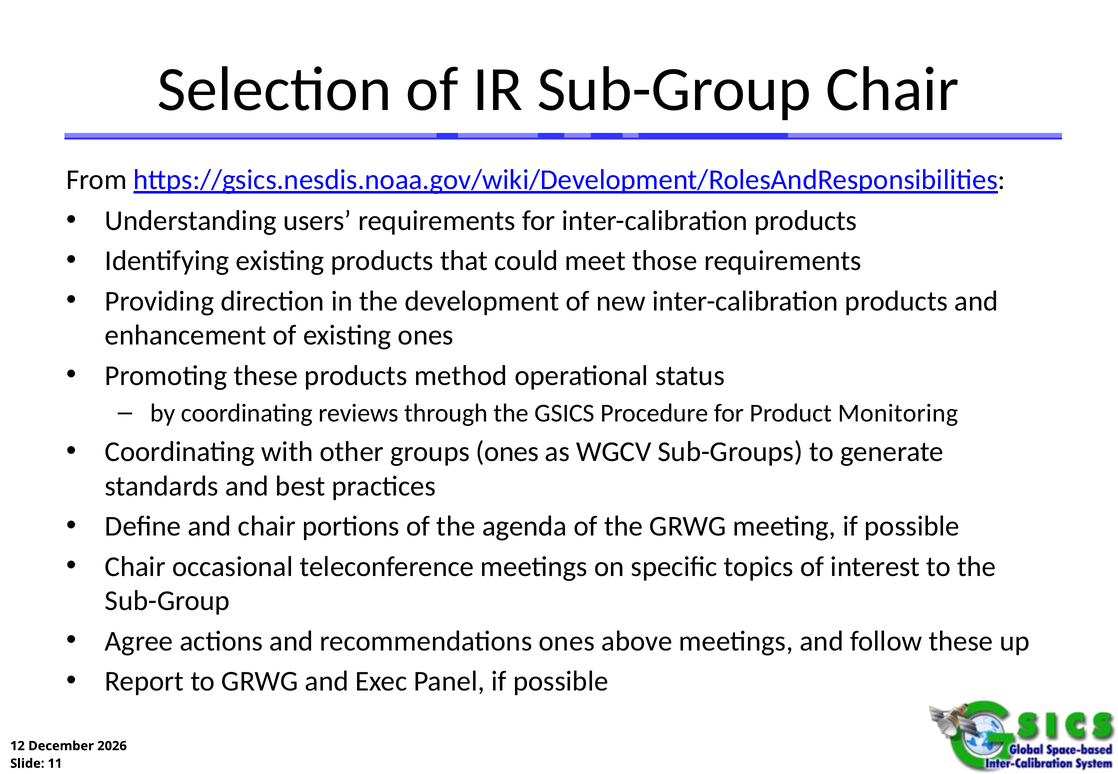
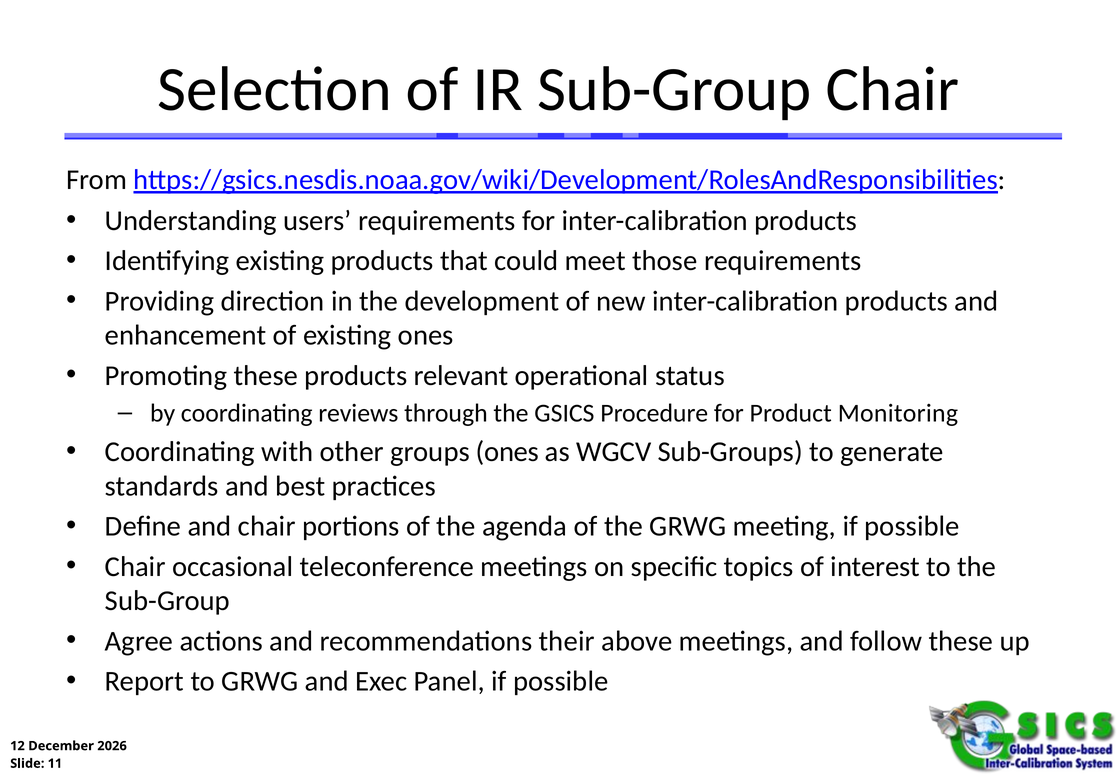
method: method -> relevant
recommendations ones: ones -> their
